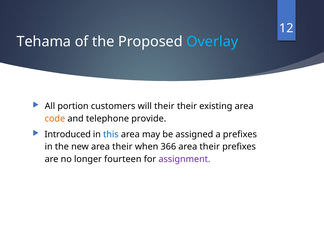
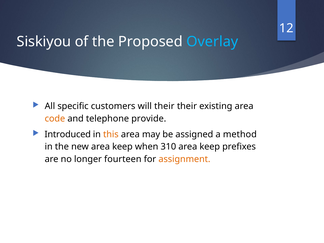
Tehama: Tehama -> Siskiyou
portion: portion -> specific
this colour: blue -> orange
a prefixes: prefixes -> method
new area their: their -> keep
366: 366 -> 310
their at (210, 147): their -> keep
assignment colour: purple -> orange
